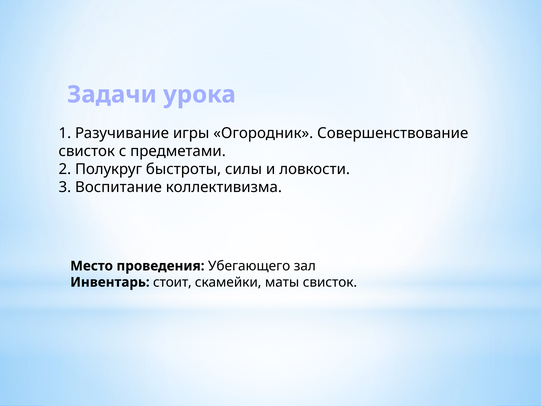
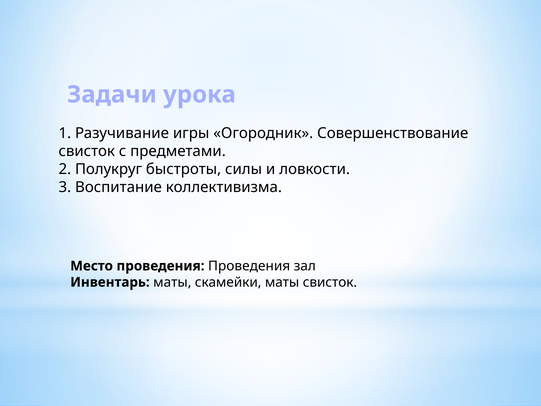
проведения Убегающего: Убегающего -> Проведения
Инвентарь стоит: стоит -> маты
